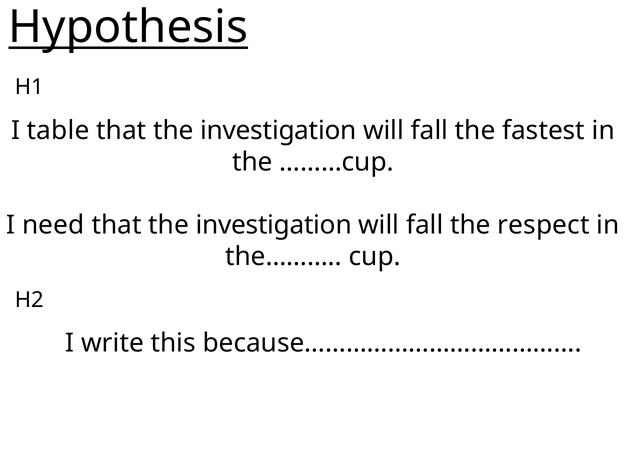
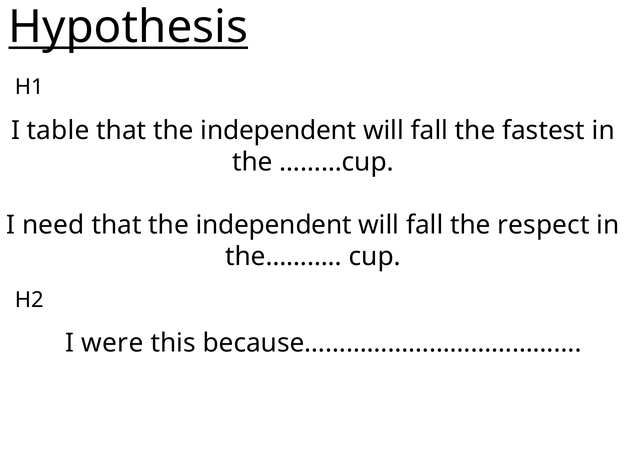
investigation at (278, 131): investigation -> independent
investigation at (274, 225): investigation -> independent
write: write -> were
